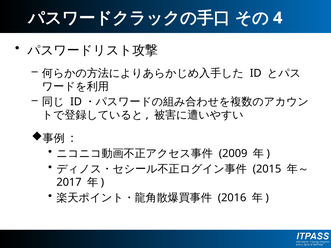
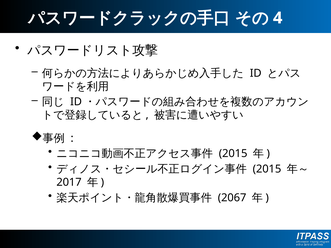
2009 at (233, 154): 2009 -> 2015
2016: 2016 -> 2067
